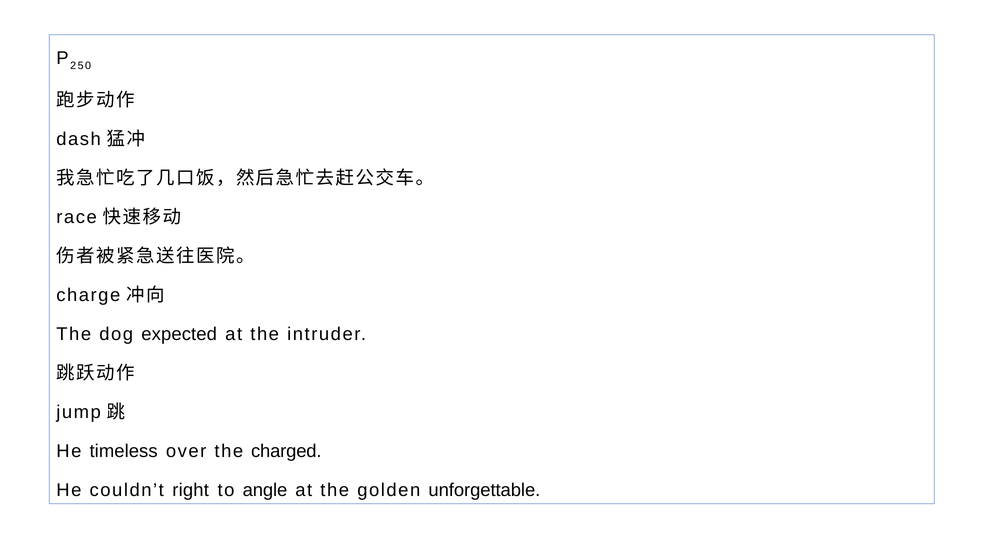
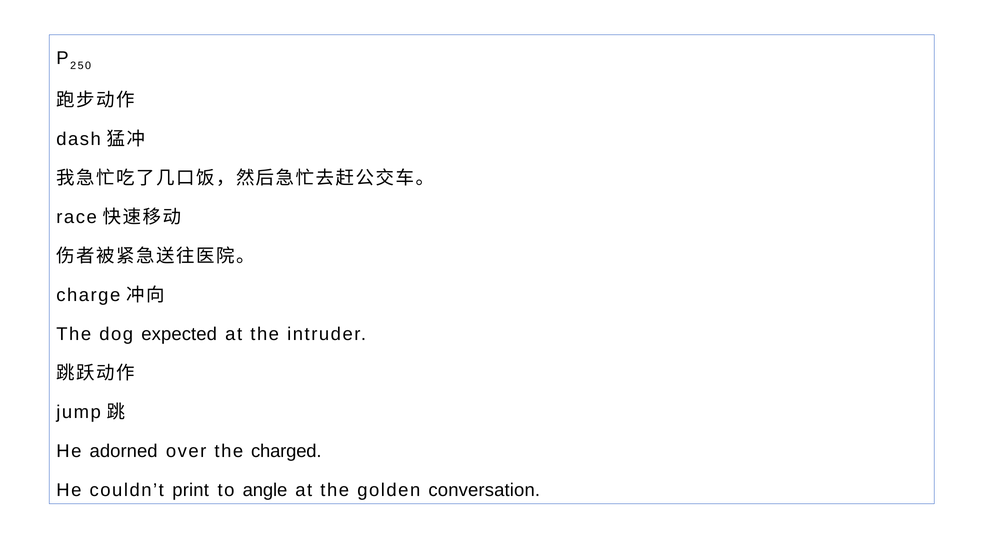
timeless: timeless -> adorned
right: right -> print
unforgettable: unforgettable -> conversation
